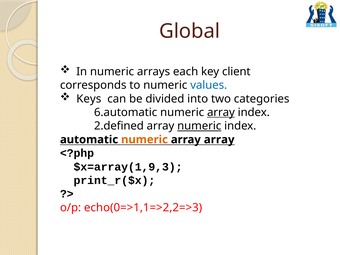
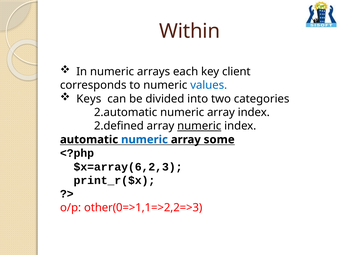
Global: Global -> Within
6.automatic: 6.automatic -> 2.automatic
array at (221, 112) underline: present -> none
numeric at (144, 140) colour: orange -> blue
array array: array -> some
$x=array(1,9,3: $x=array(1,9,3 -> $x=array(6,2,3
echo(0=>1,1=>2,2=>3: echo(0=>1,1=>2,2=>3 -> other(0=>1,1=>2,2=>3
